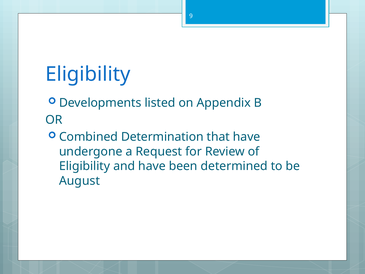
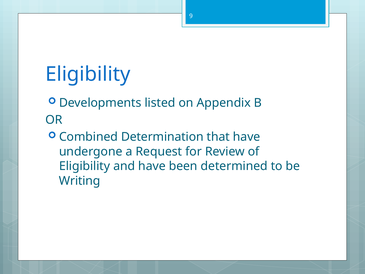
August: August -> Writing
